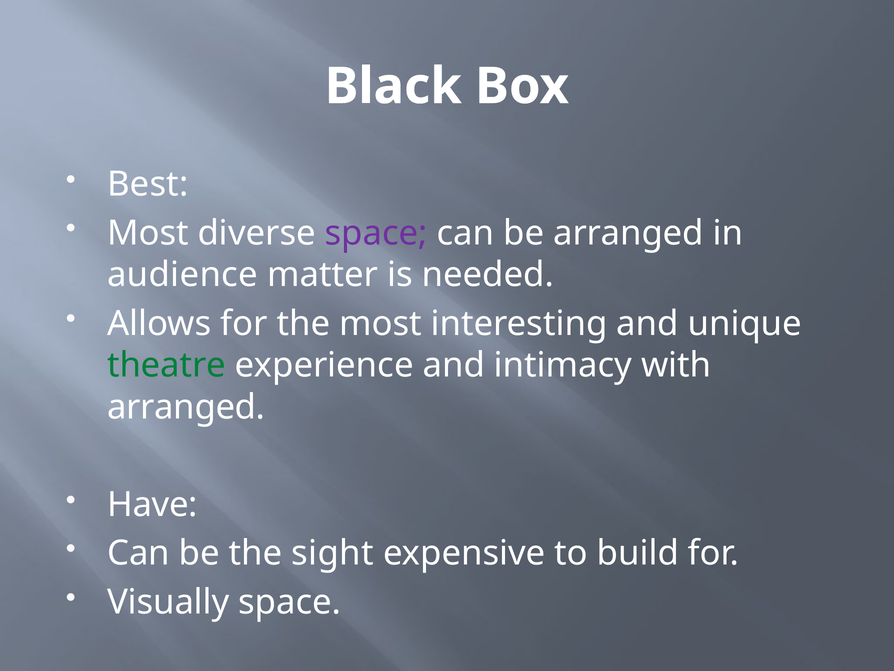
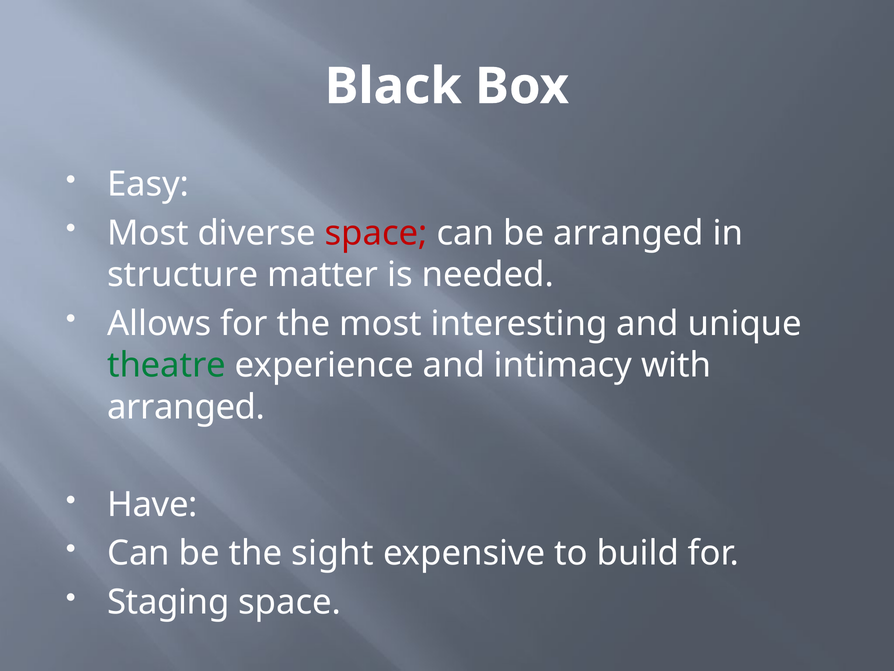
Best: Best -> Easy
space at (376, 233) colour: purple -> red
audience: audience -> structure
Visually: Visually -> Staging
